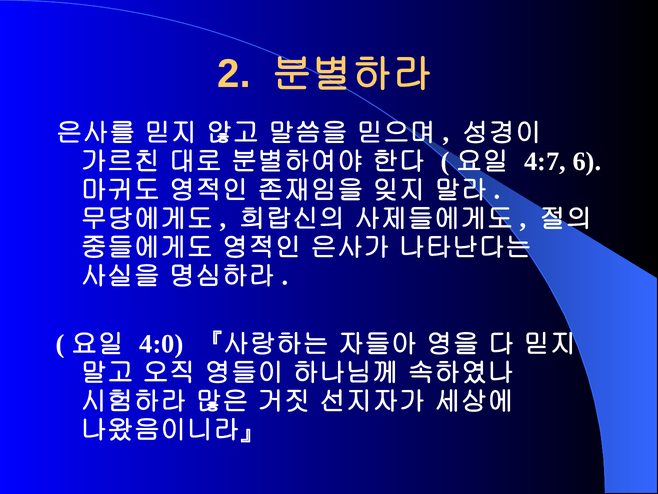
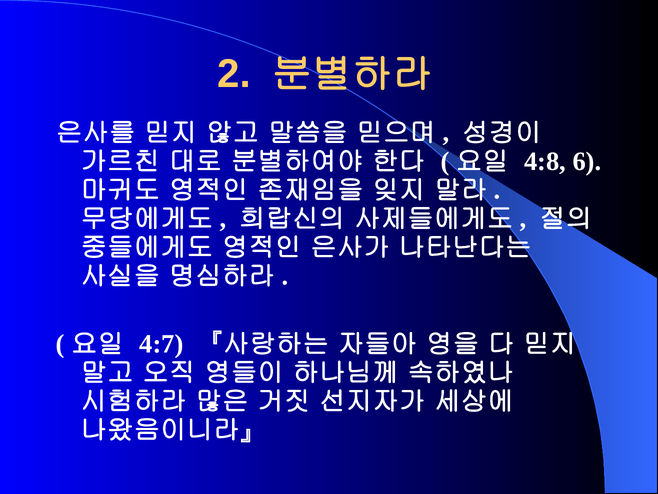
4:7: 4:7 -> 4:8
4:0: 4:0 -> 4:7
